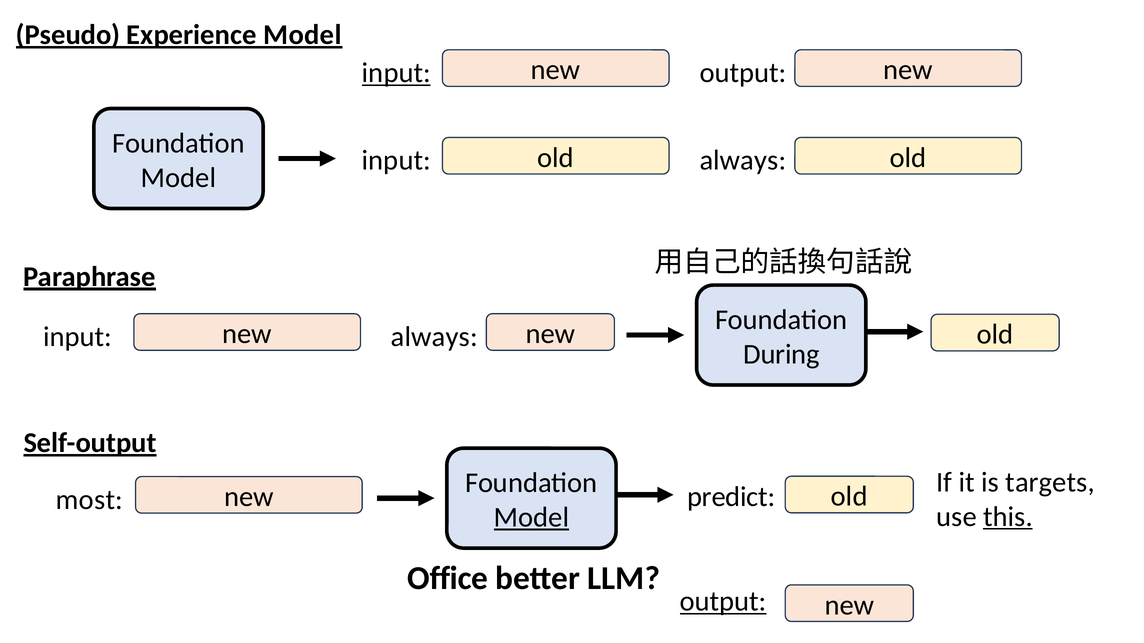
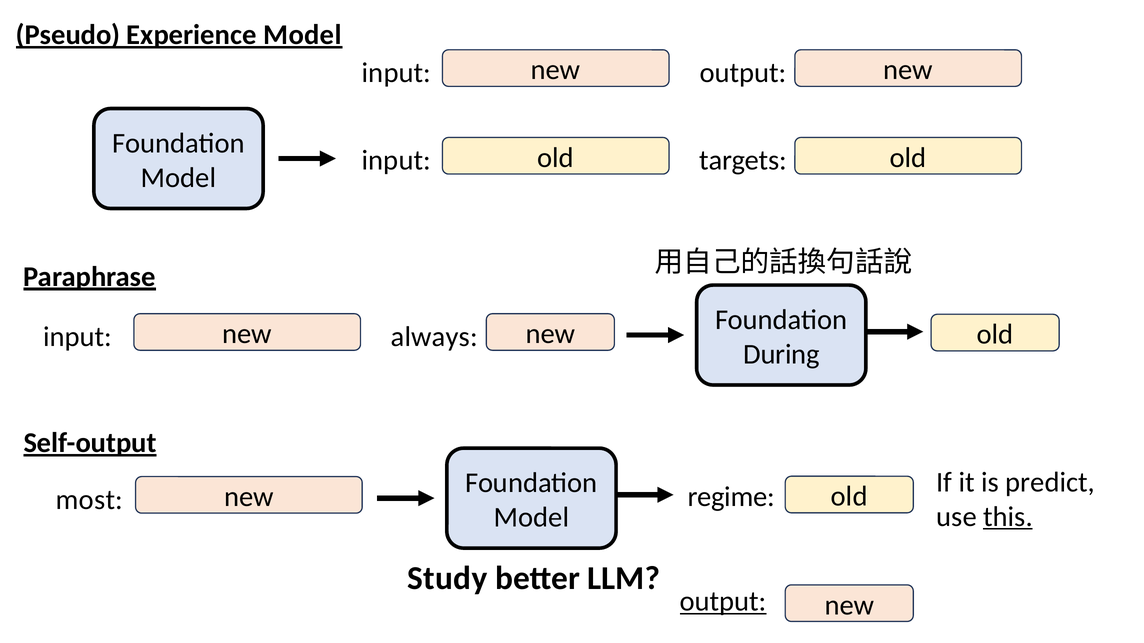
input at (396, 73) underline: present -> none
always at (743, 161): always -> targets
targets: targets -> predict
predict: predict -> regime
Model at (531, 518) underline: present -> none
Office: Office -> Study
